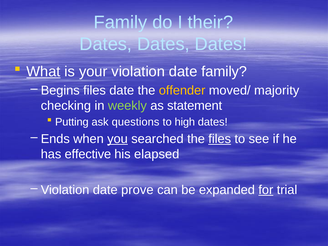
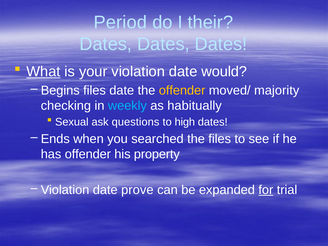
Family at (120, 22): Family -> Period
date family: family -> would
weekly colour: light green -> light blue
statement: statement -> habitually
Putting: Putting -> Sexual
you underline: present -> none
files at (220, 139) underline: present -> none
has effective: effective -> offender
elapsed: elapsed -> property
